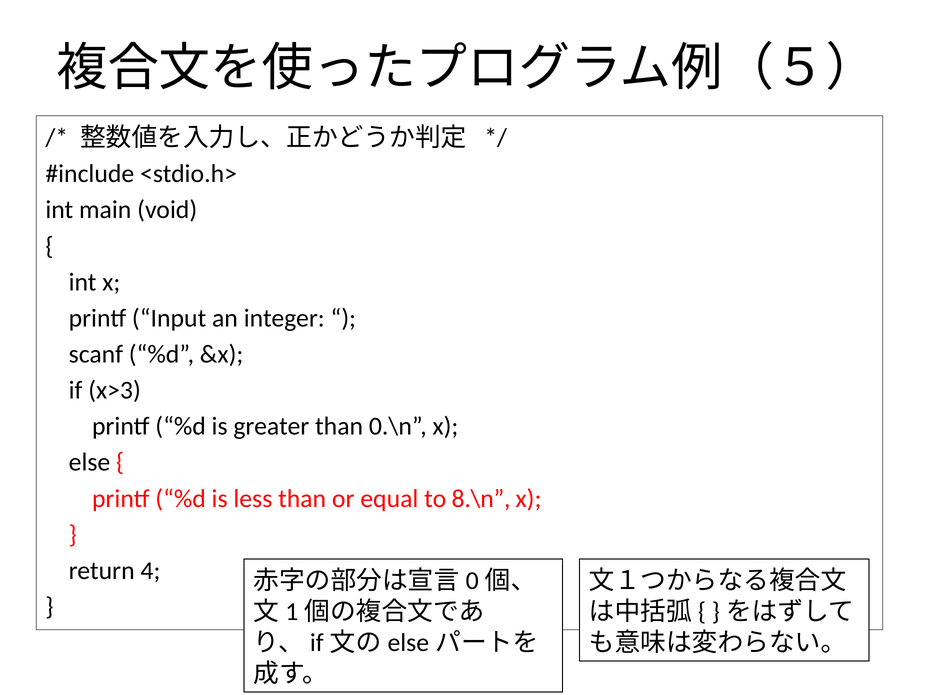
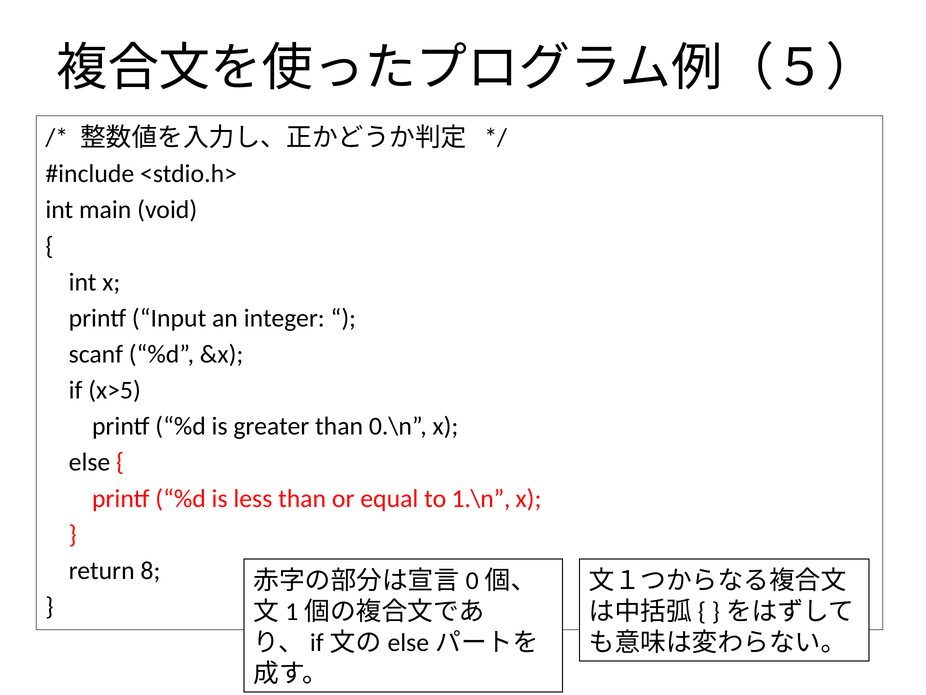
x>3: x>3 -> x>5
8.\n: 8.\n -> 1.\n
4: 4 -> 8
